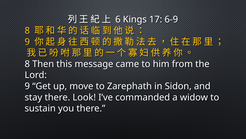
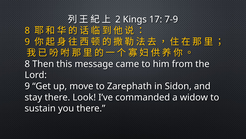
6: 6 -> 2
6-9: 6-9 -> 7-9
